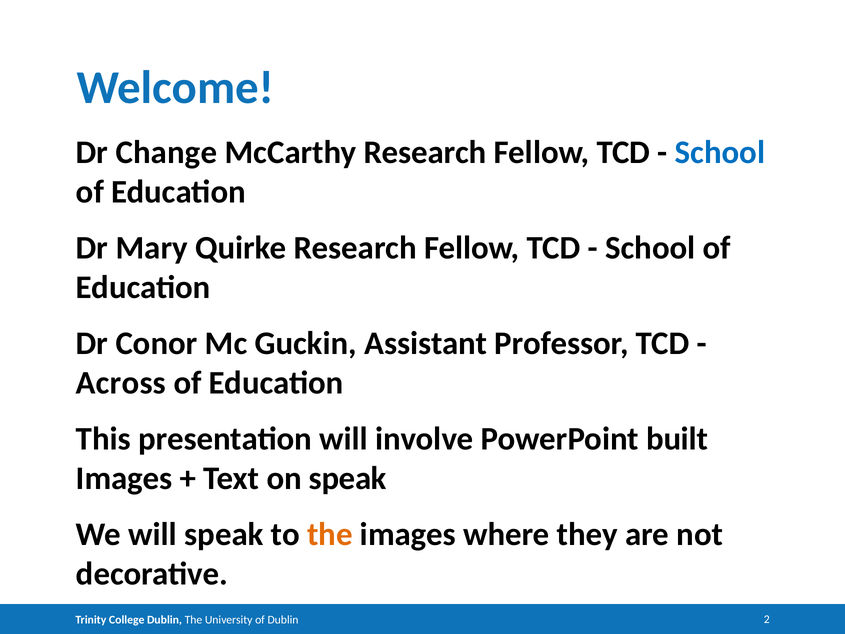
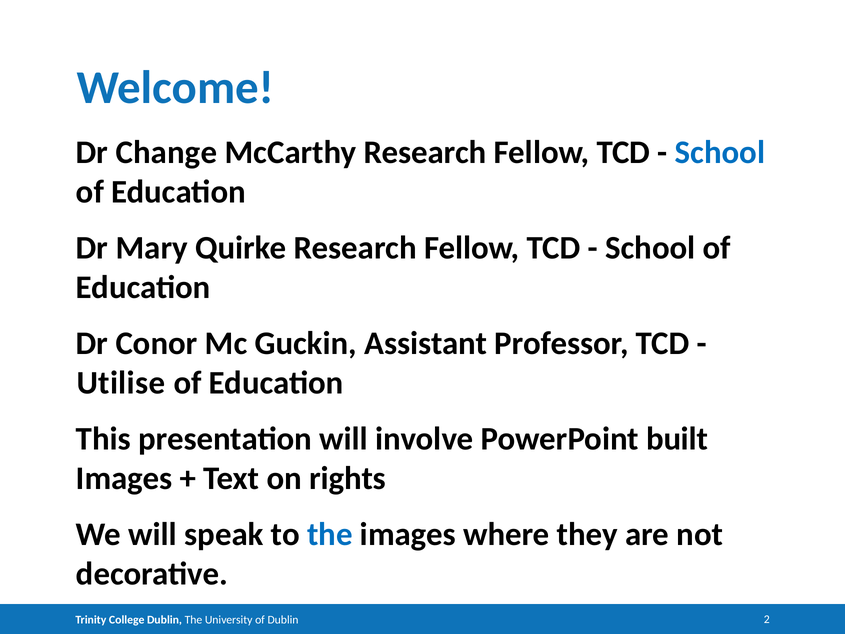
Across: Across -> Utilise
on speak: speak -> rights
the at (330, 534) colour: orange -> blue
